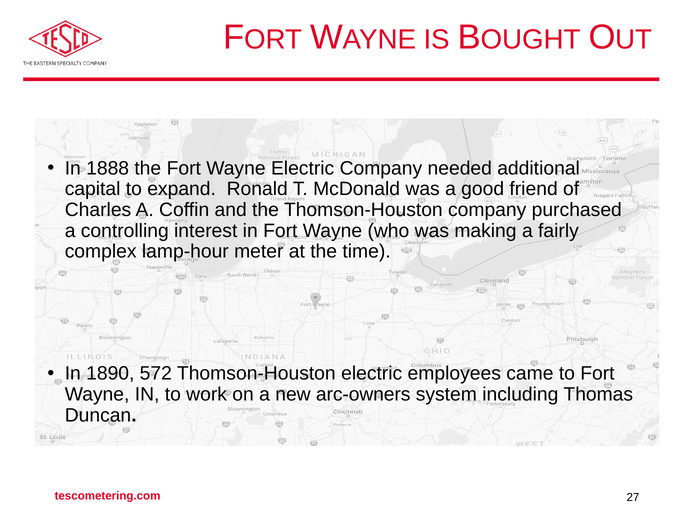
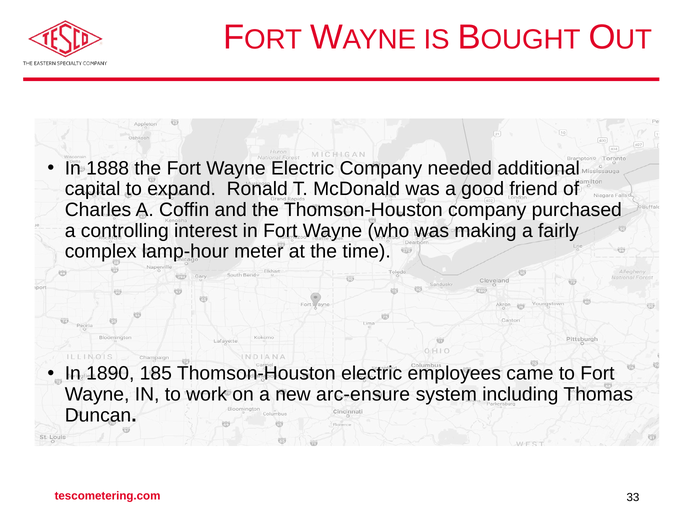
572: 572 -> 185
arc-owners: arc-owners -> arc-ensure
27: 27 -> 33
